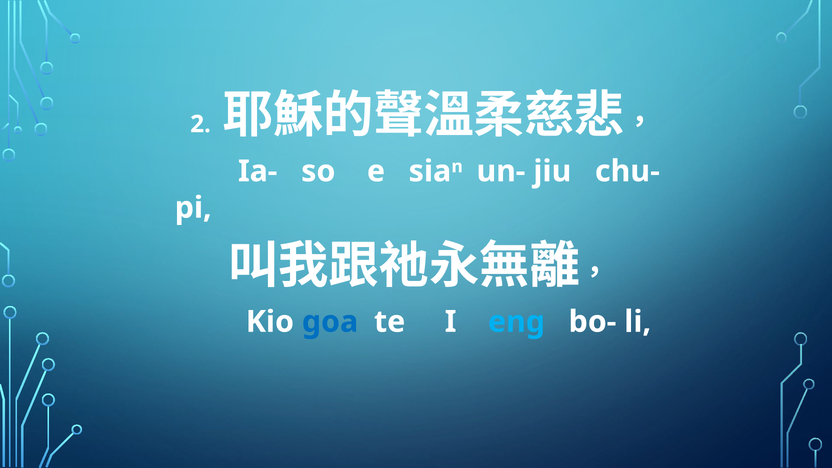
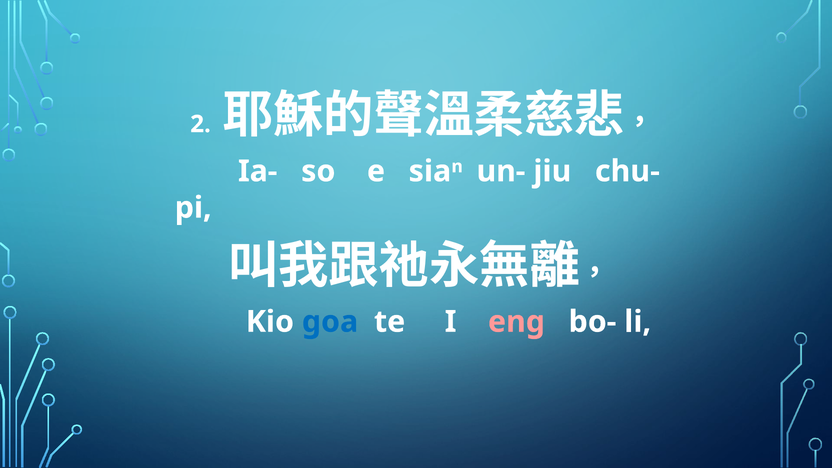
eng colour: light blue -> pink
